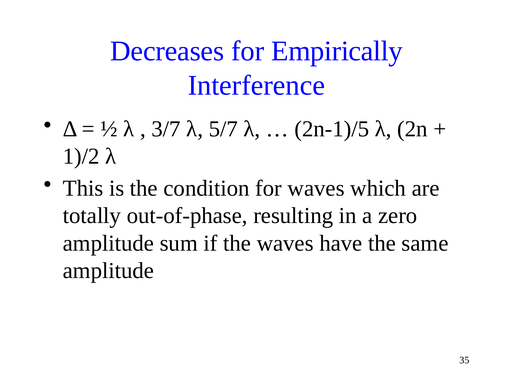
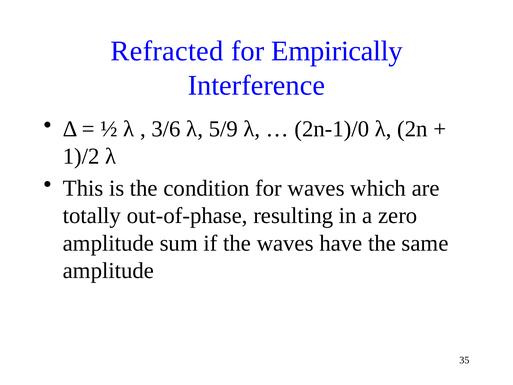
Decreases: Decreases -> Refracted
3/7: 3/7 -> 3/6
5/7: 5/7 -> 5/9
2n-1)/5: 2n-1)/5 -> 2n-1)/0
